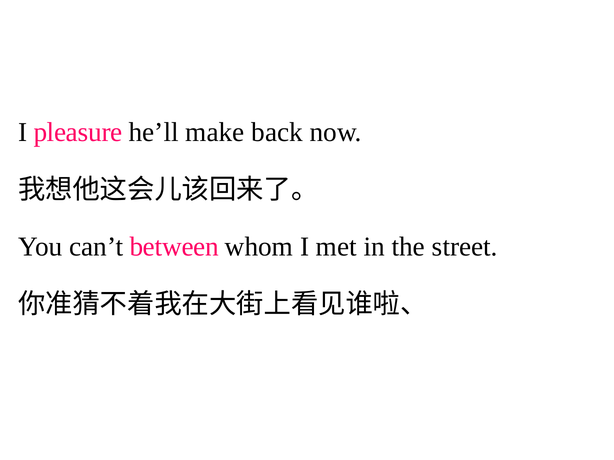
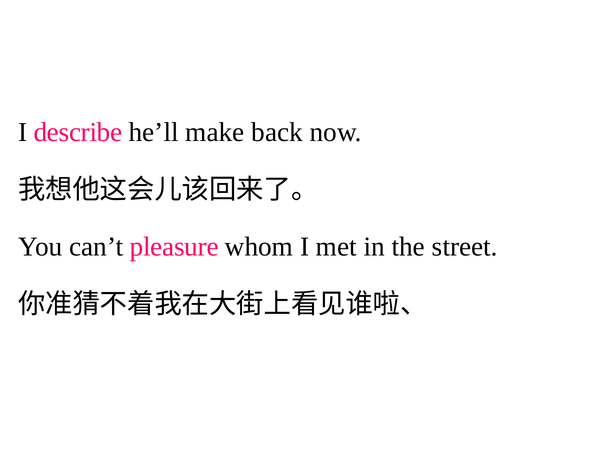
pleasure: pleasure -> describe
between: between -> pleasure
